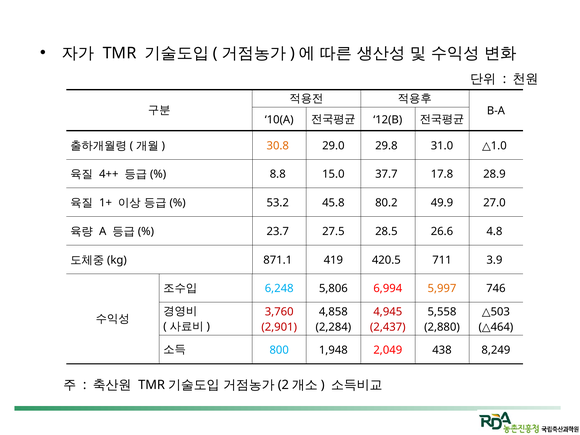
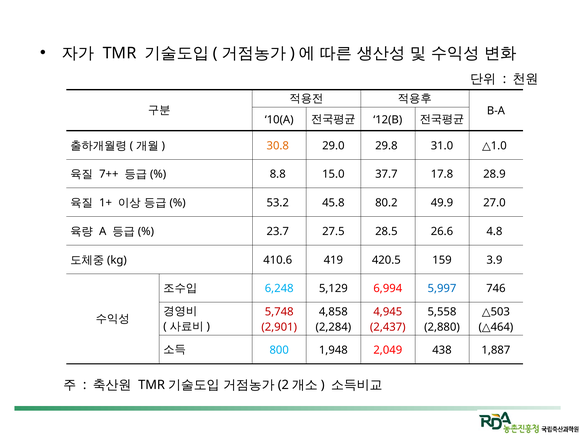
4++: 4++ -> 7++
871.1: 871.1 -> 410.6
711: 711 -> 159
5,806: 5,806 -> 5,129
5,997 colour: orange -> blue
3,760: 3,760 -> 5,748
8,249: 8,249 -> 1,887
